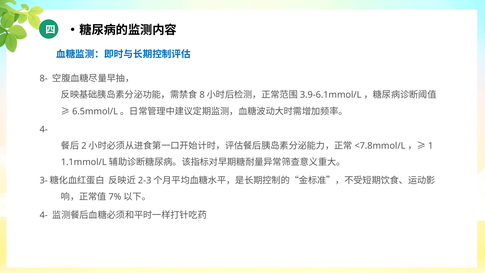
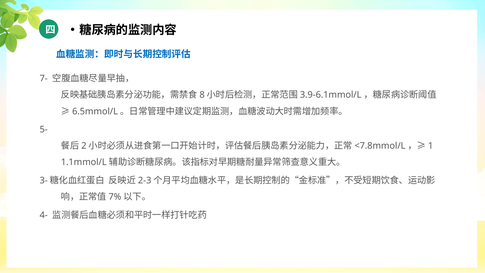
8-: 8- -> 7-
4- at (44, 129): 4- -> 5-
